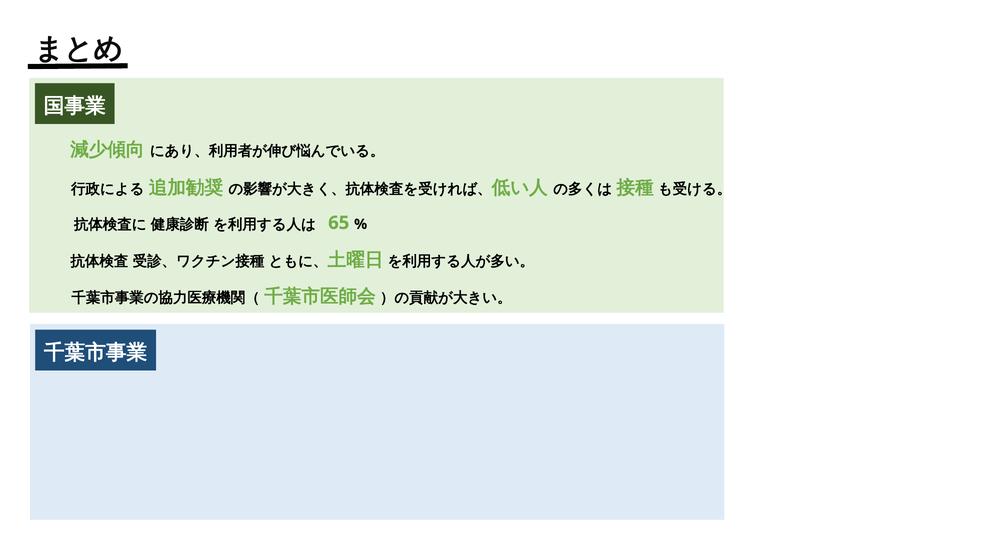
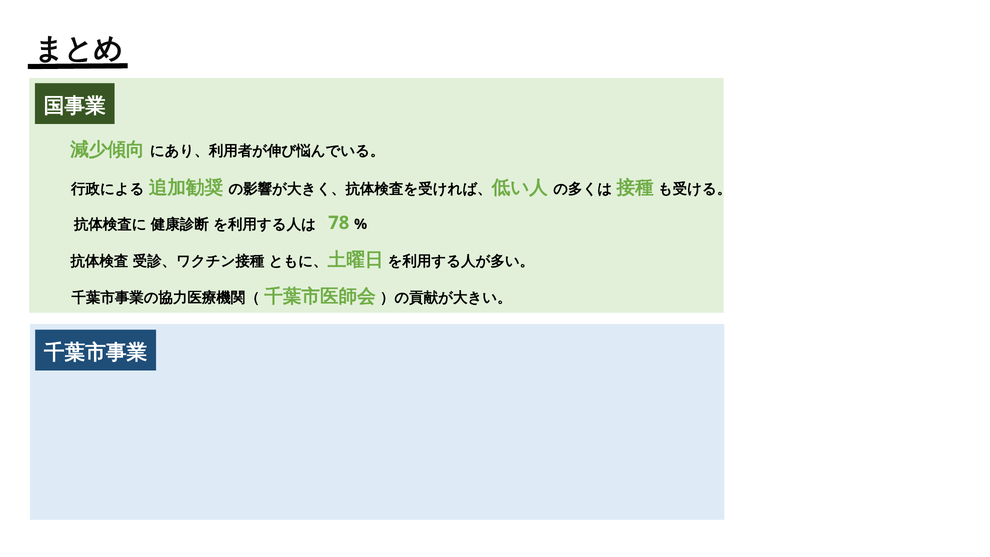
65: 65 -> 78
